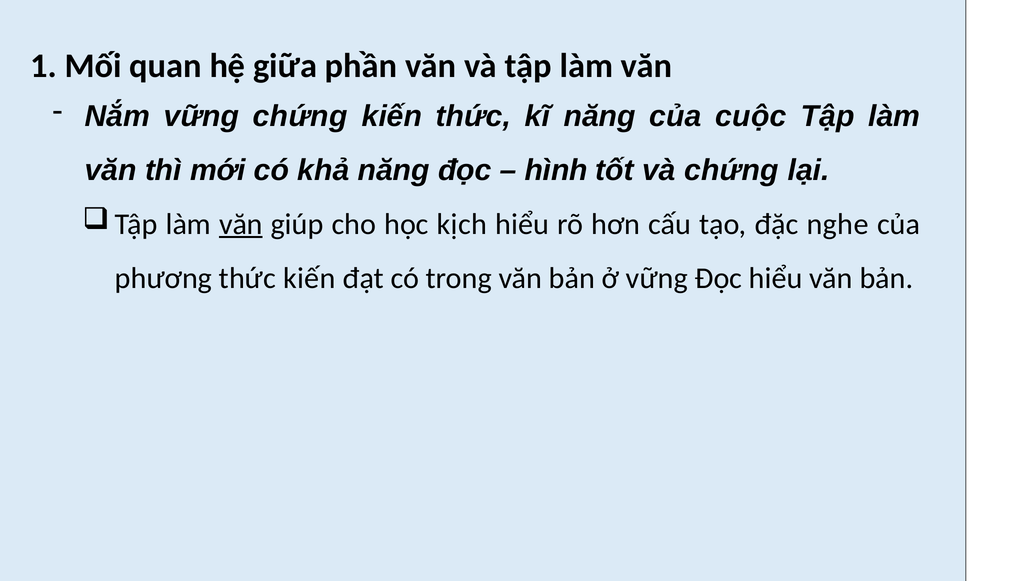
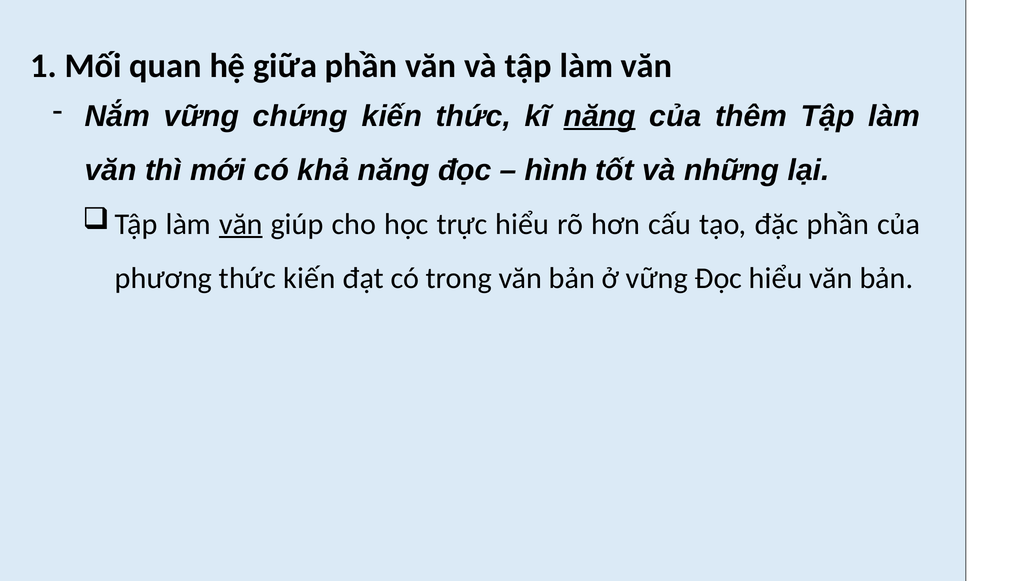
năng at (600, 116) underline: none -> present
cuộc: cuộc -> thêm
và chứng: chứng -> những
kịch: kịch -> trực
đặc nghe: nghe -> phần
